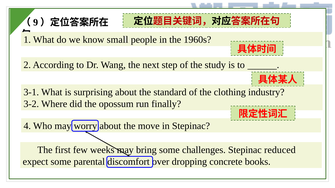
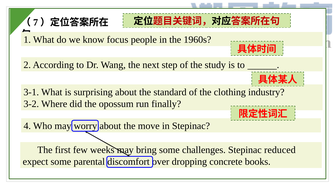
9: 9 -> 7
small: small -> focus
